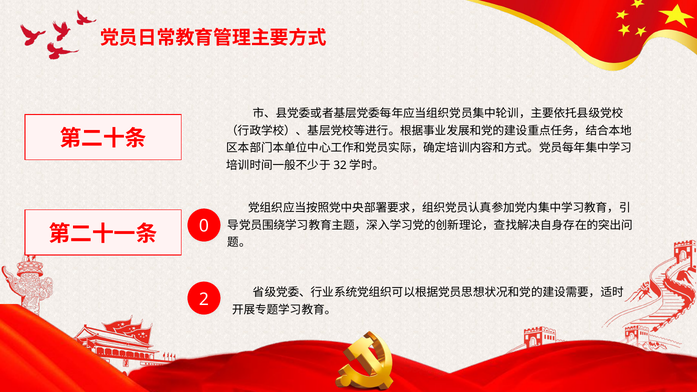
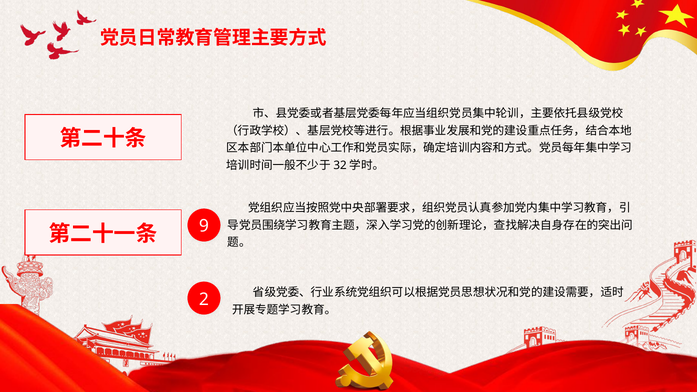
0: 0 -> 9
